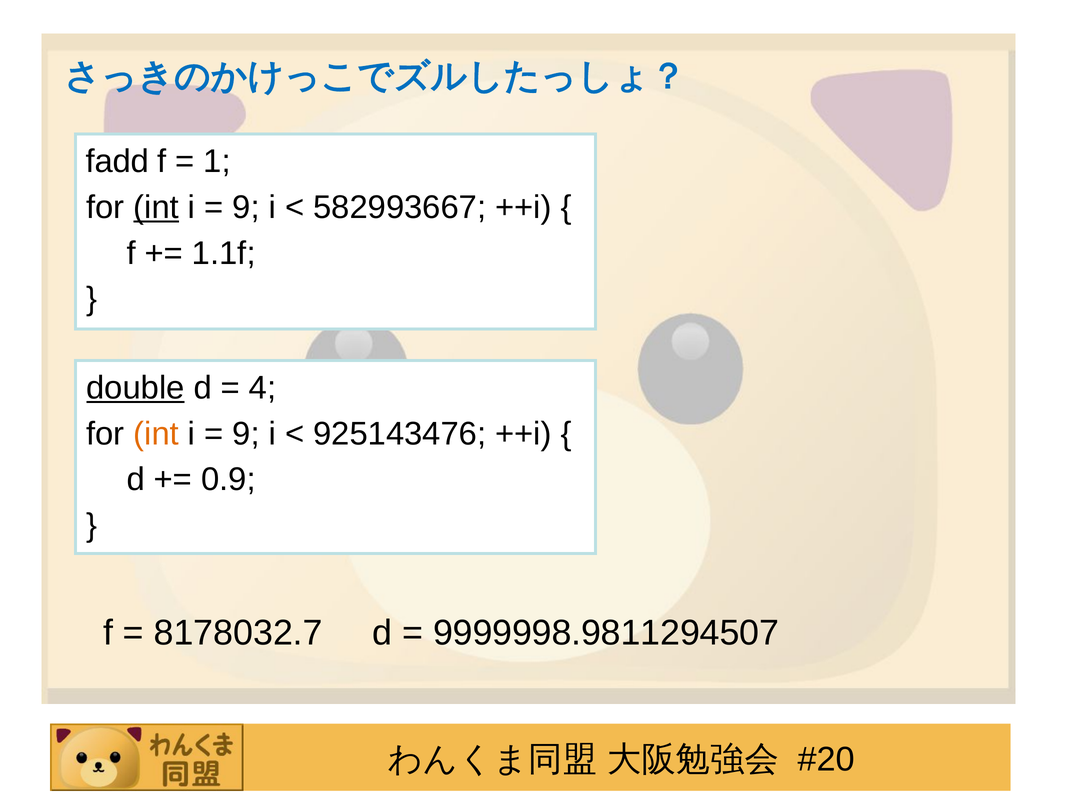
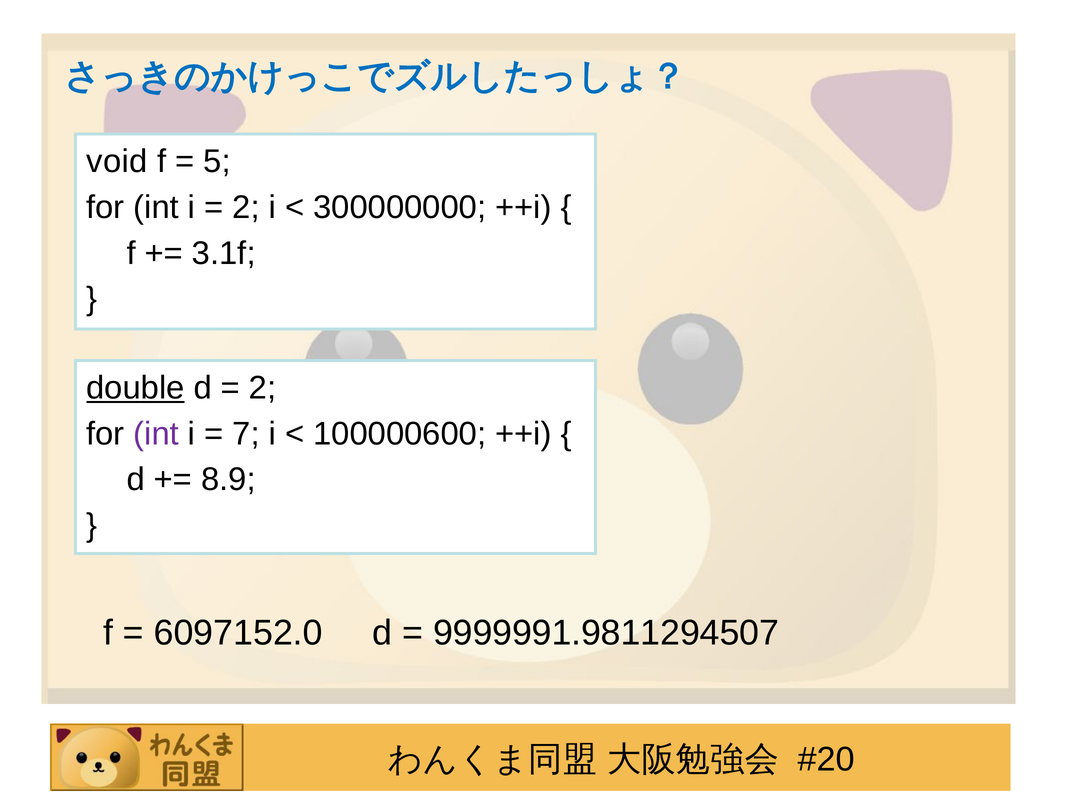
fadd: fadd -> void
1: 1 -> 5
int at (156, 208) underline: present -> none
9 at (246, 208): 9 -> 2
582993667: 582993667 -> 300000000
1.1f: 1.1f -> 3.1f
4 at (263, 388): 4 -> 2
int at (156, 434) colour: orange -> purple
9 at (246, 434): 9 -> 7
925143476: 925143476 -> 100000600
0.9: 0.9 -> 8.9
8178032.7: 8178032.7 -> 6097152.0
9999998.9811294507: 9999998.9811294507 -> 9999991.9811294507
